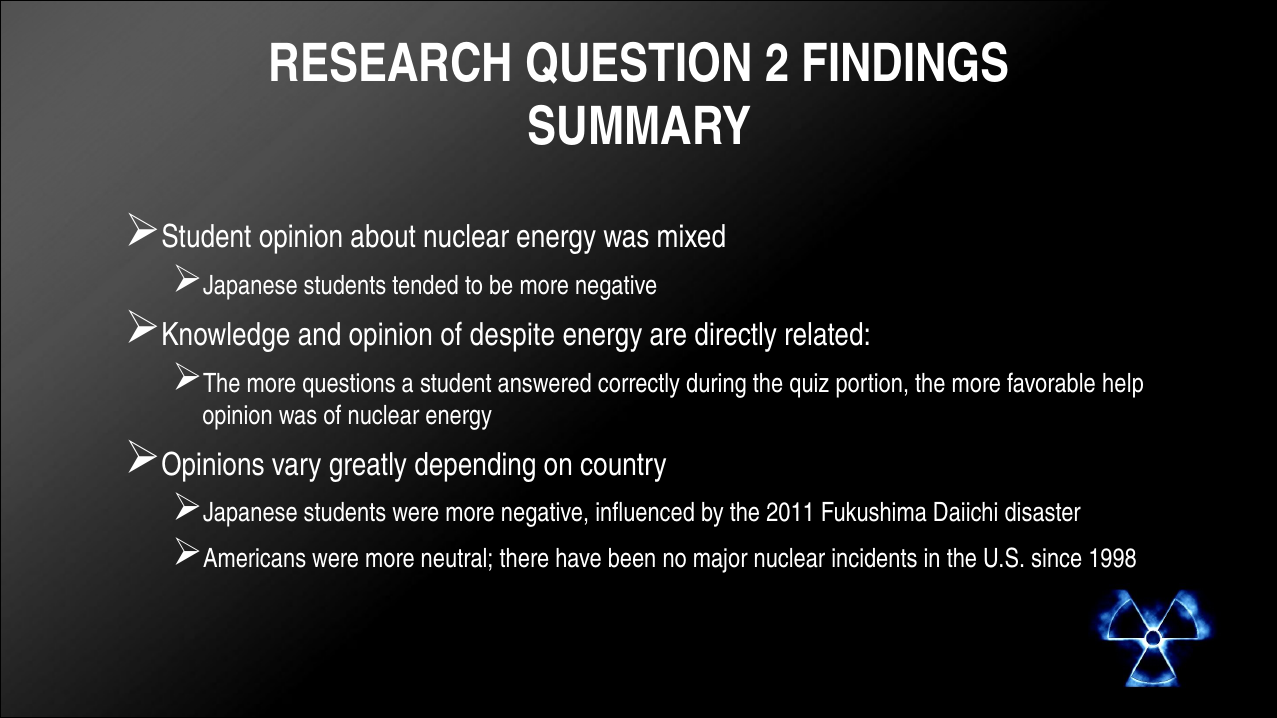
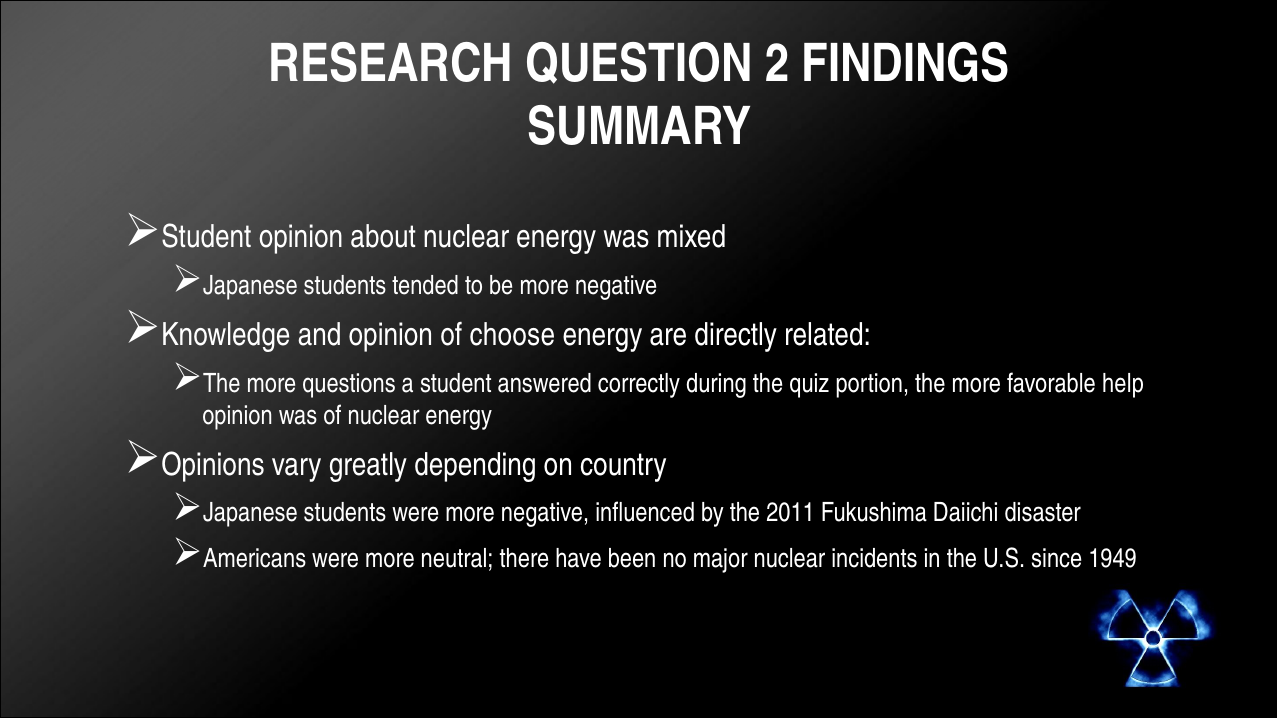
despite: despite -> choose
1998: 1998 -> 1949
